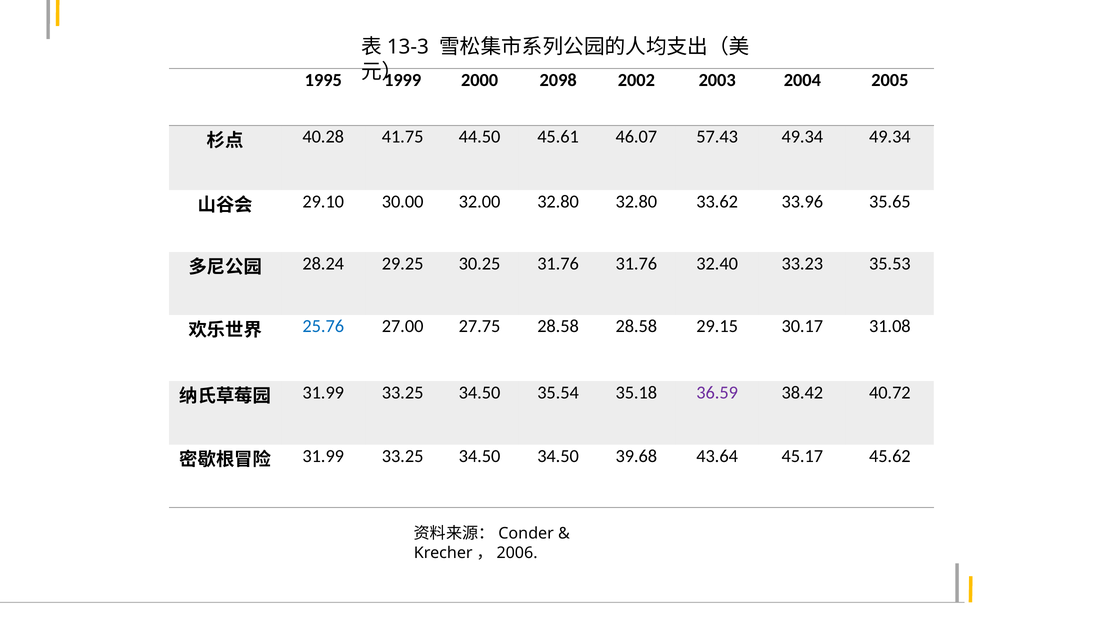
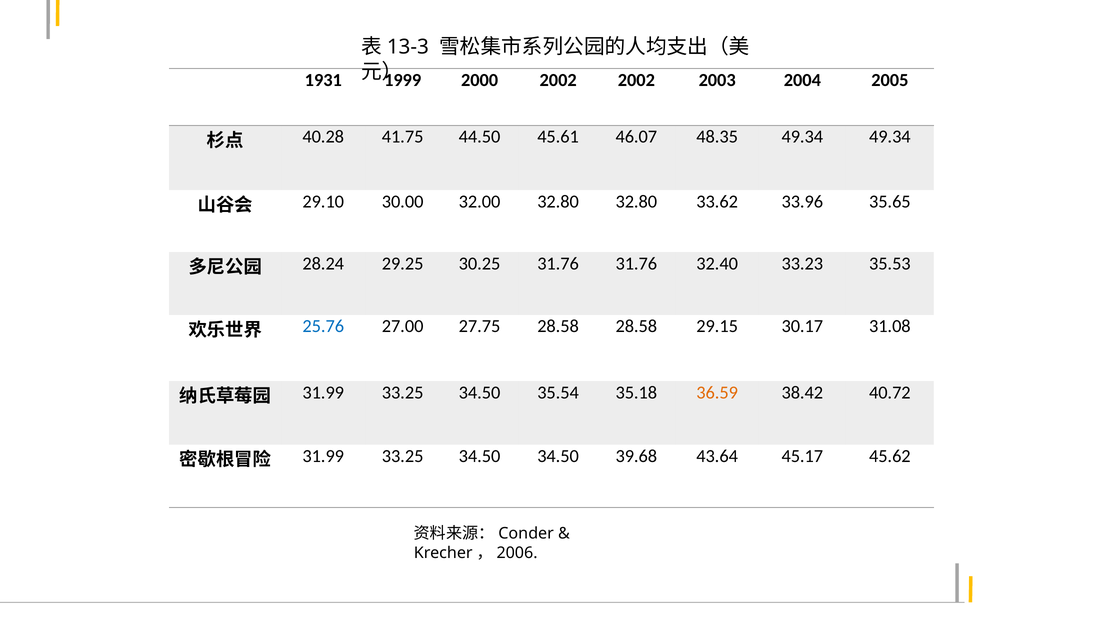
1995: 1995 -> 1931
2000 2098: 2098 -> 2002
57.43: 57.43 -> 48.35
36.59 colour: purple -> orange
